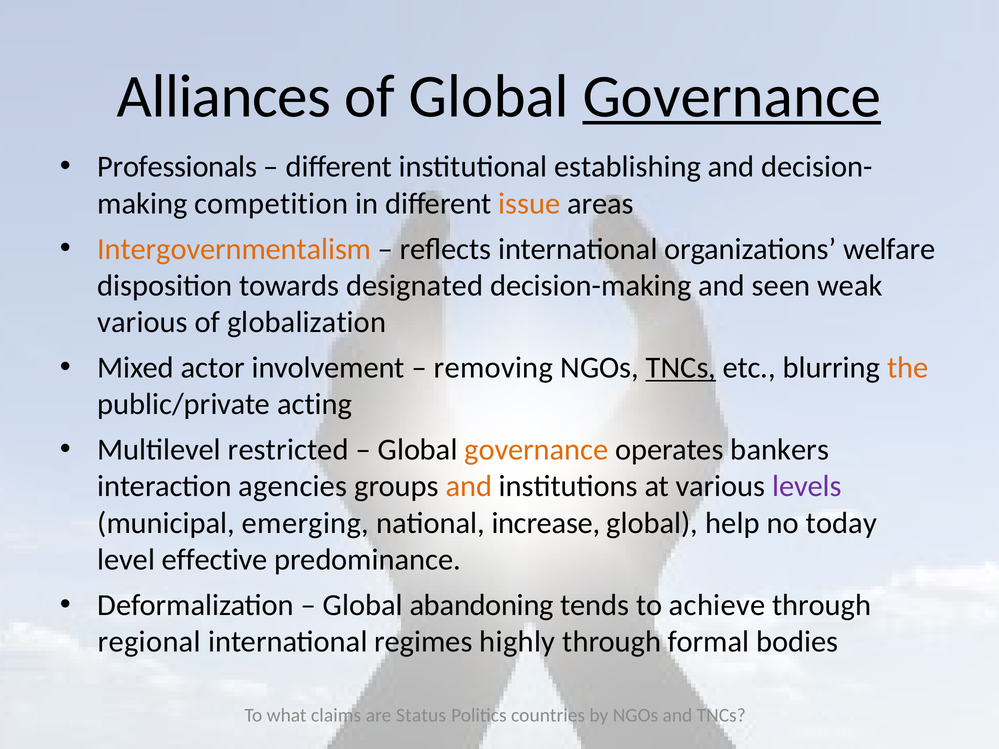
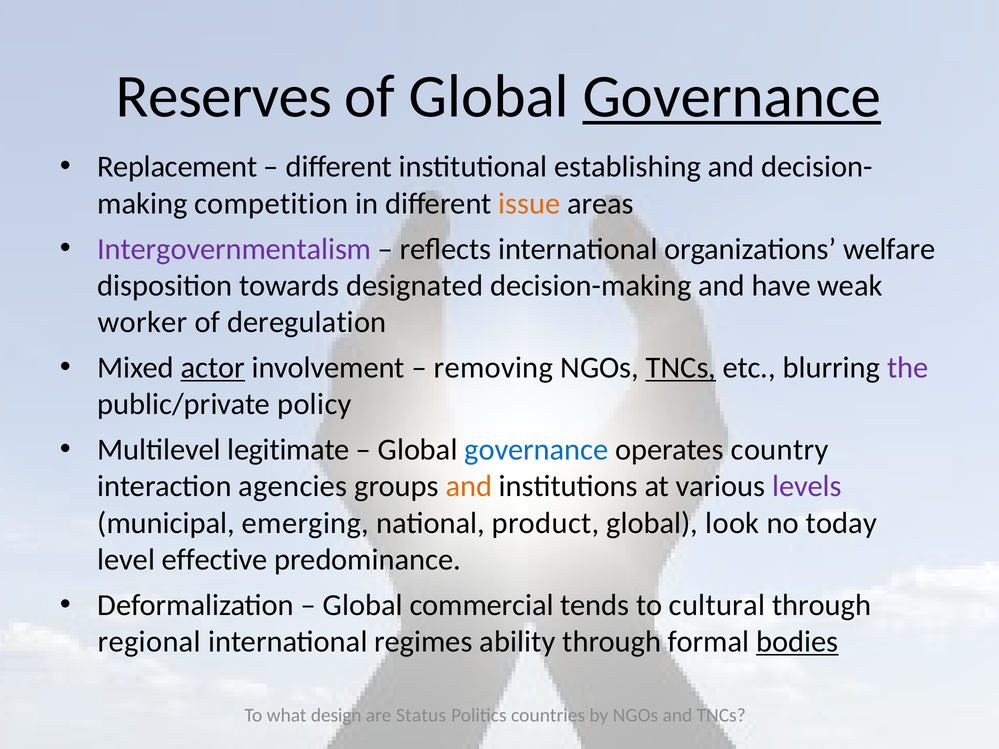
Alliances: Alliances -> Reserves
Professionals: Professionals -> Replacement
Intergovernmentalism colour: orange -> purple
seen: seen -> have
various at (143, 322): various -> worker
globalization: globalization -> deregulation
actor underline: none -> present
the colour: orange -> purple
acting: acting -> policy
restricted: restricted -> legitimate
governance at (536, 450) colour: orange -> blue
bankers: bankers -> country
increase: increase -> product
help: help -> look
abandoning: abandoning -> commercial
achieve: achieve -> cultural
highly: highly -> ability
bodies underline: none -> present
claims: claims -> design
